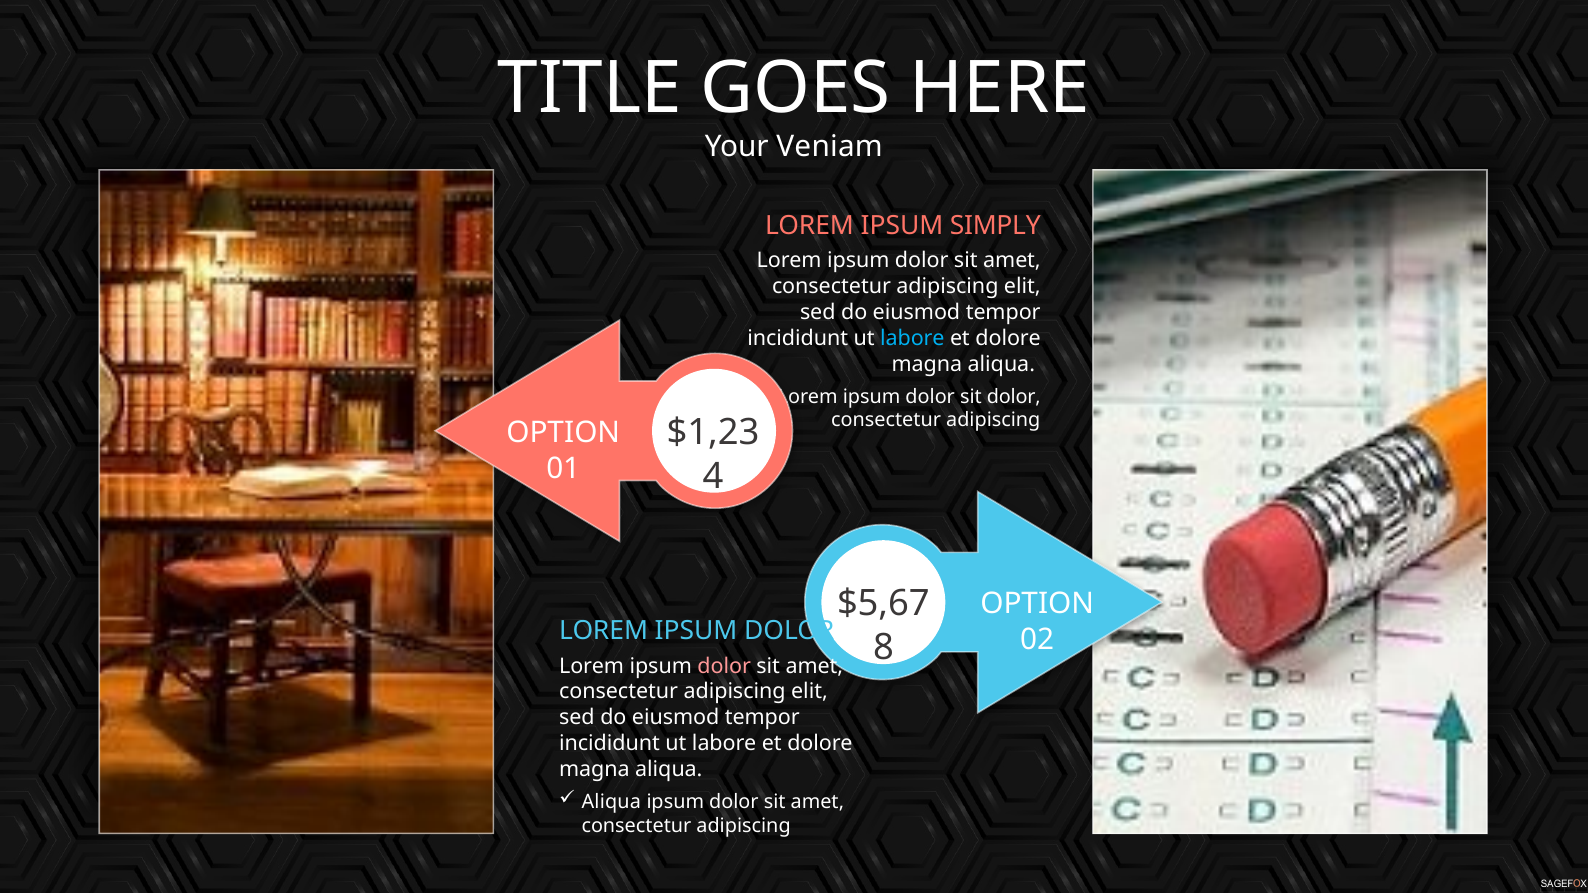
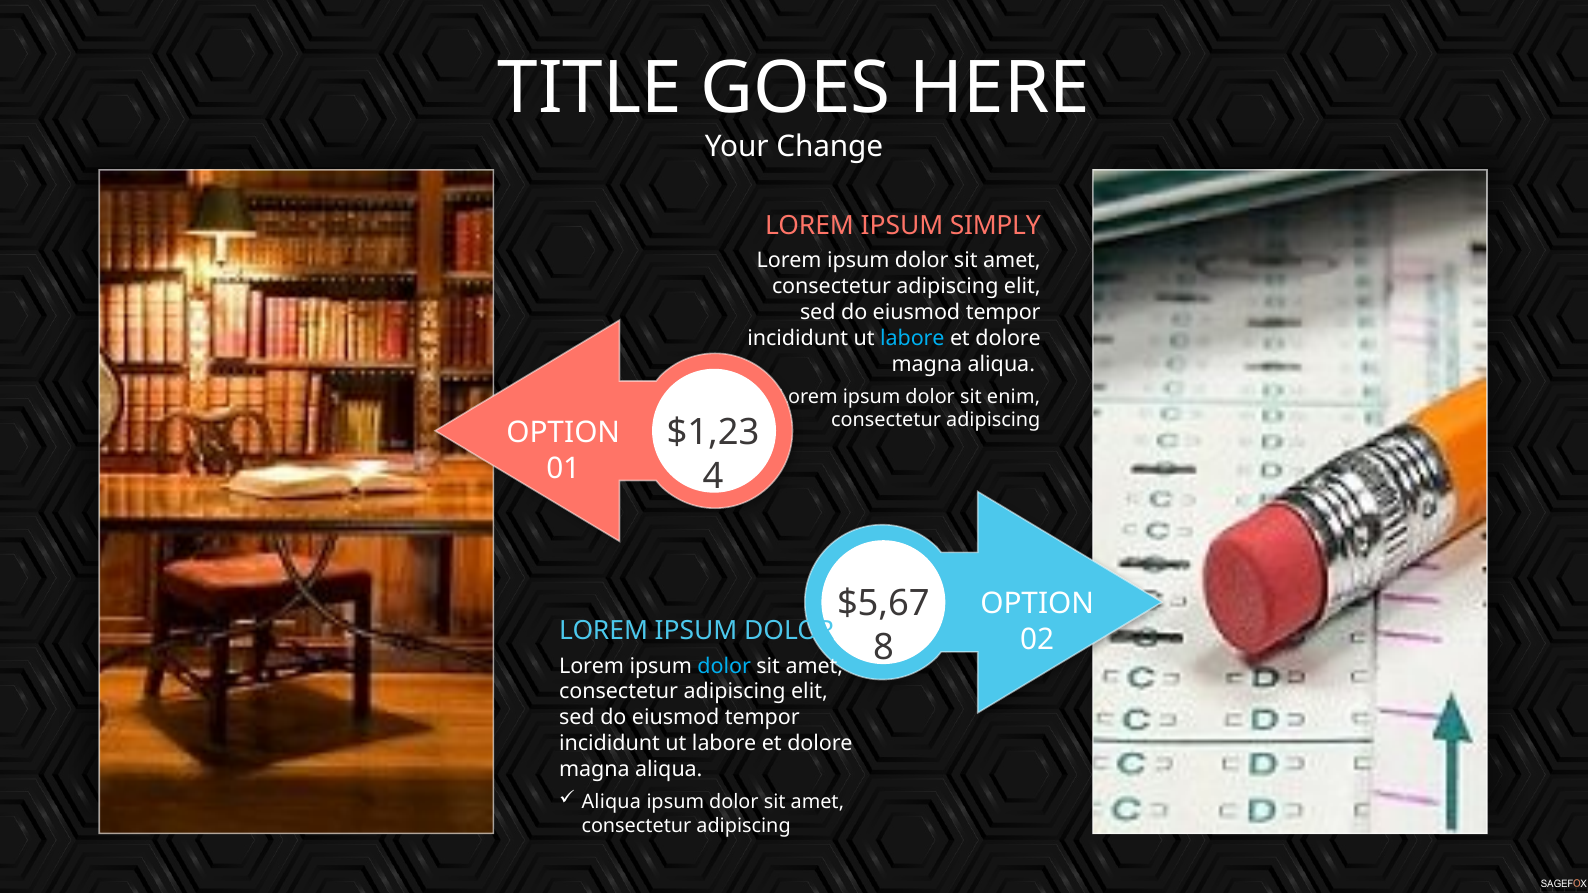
Veniam: Veniam -> Change
sit dolor: dolor -> enim
dolor at (724, 666) colour: pink -> light blue
